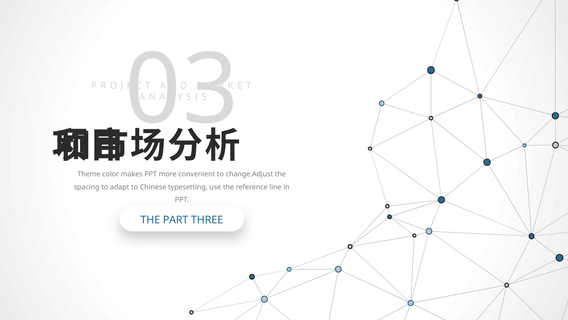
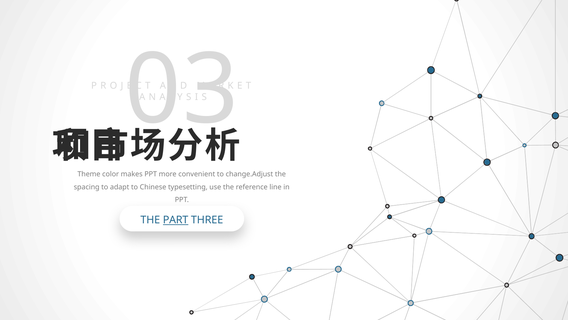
PART underline: none -> present
